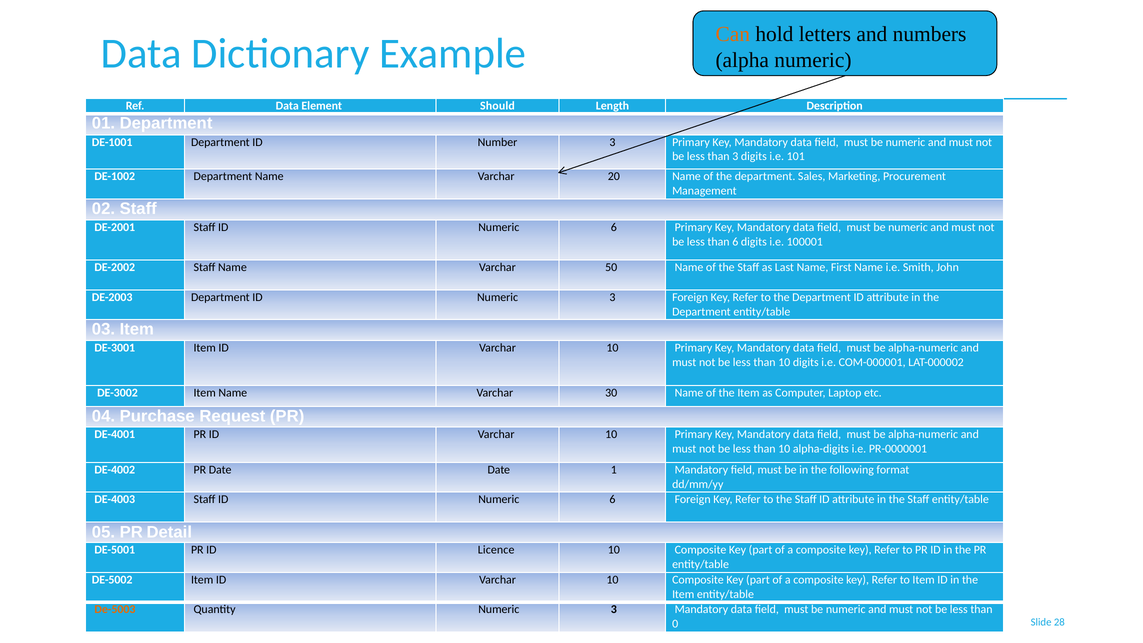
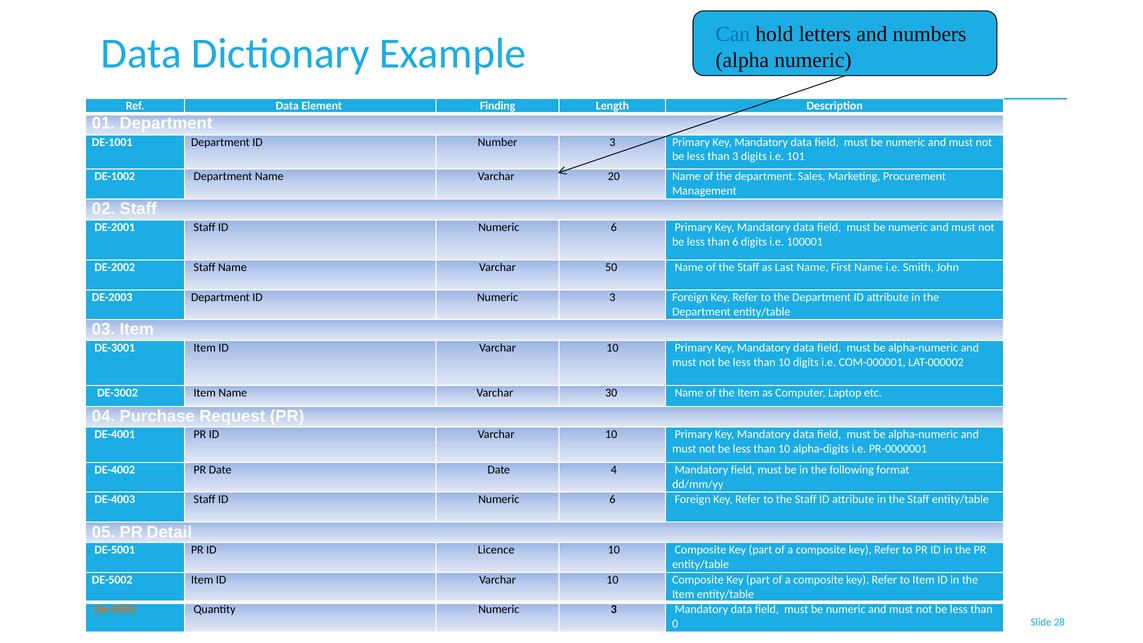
Can colour: orange -> blue
Should: Should -> Finding
1: 1 -> 4
